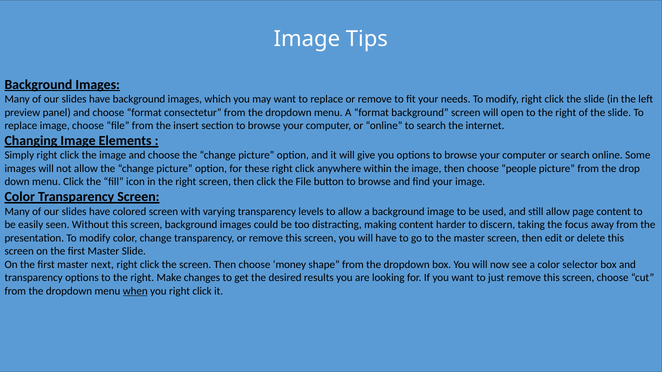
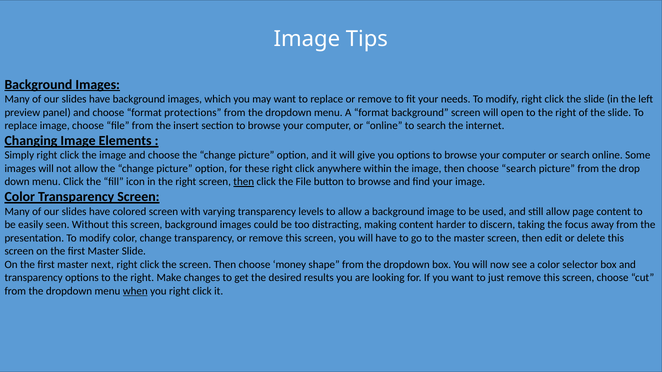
consectetur: consectetur -> protections
choose people: people -> search
then at (244, 182) underline: none -> present
